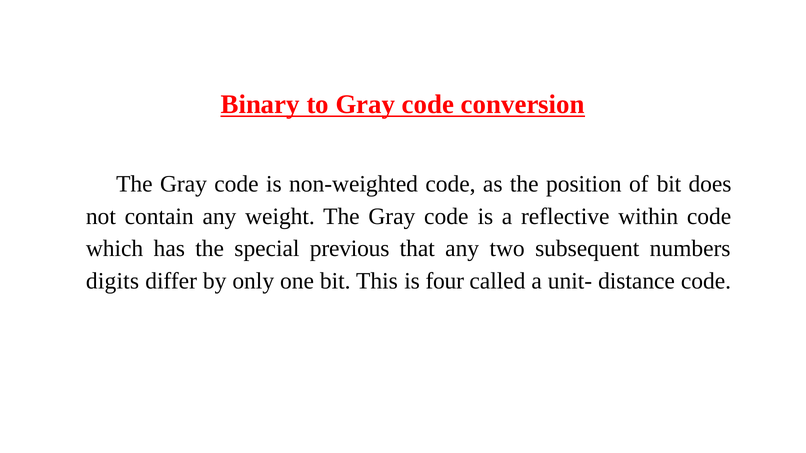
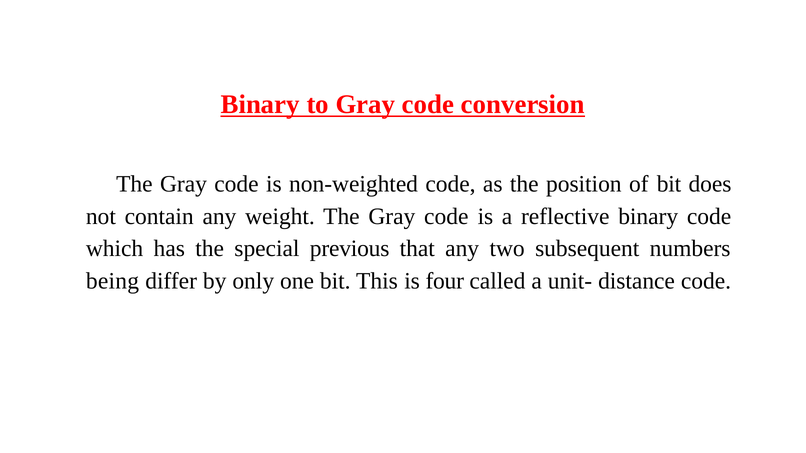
reflective within: within -> binary
digits: digits -> being
